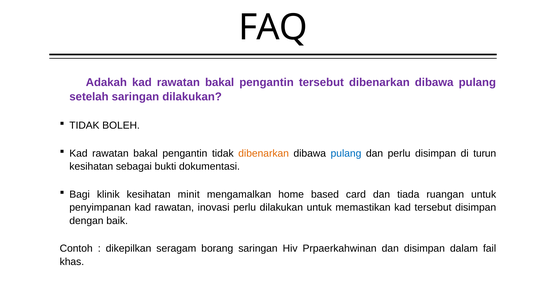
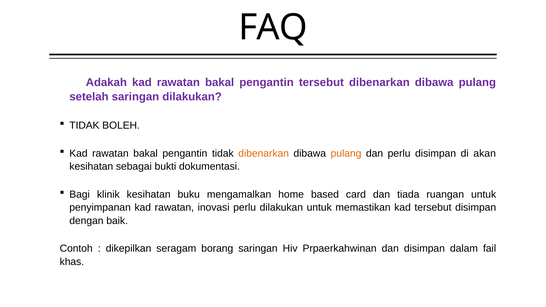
pulang at (346, 153) colour: blue -> orange
turun: turun -> akan
minit: minit -> buku
